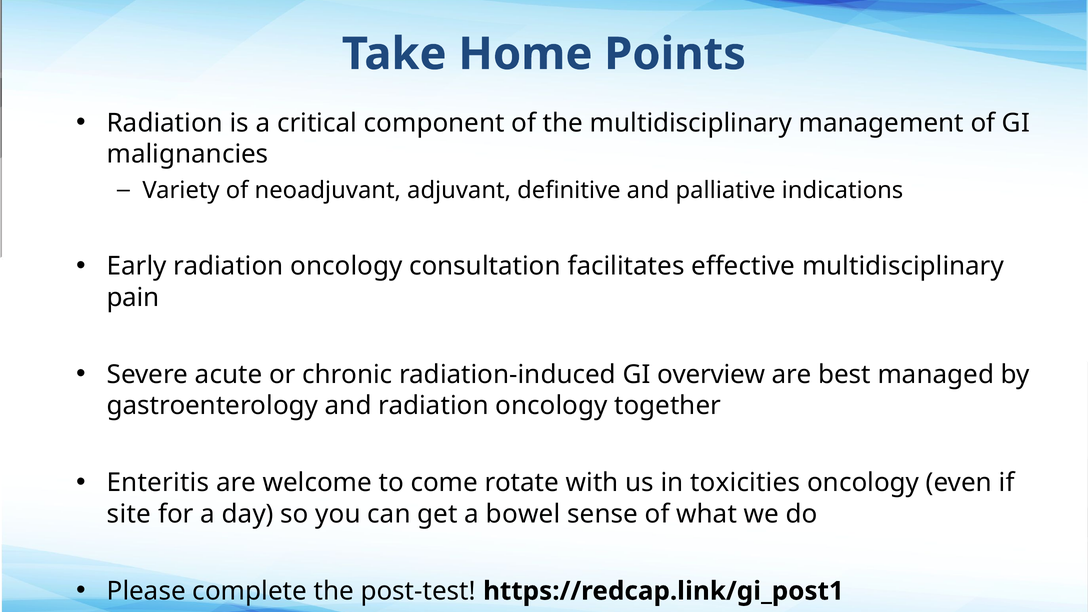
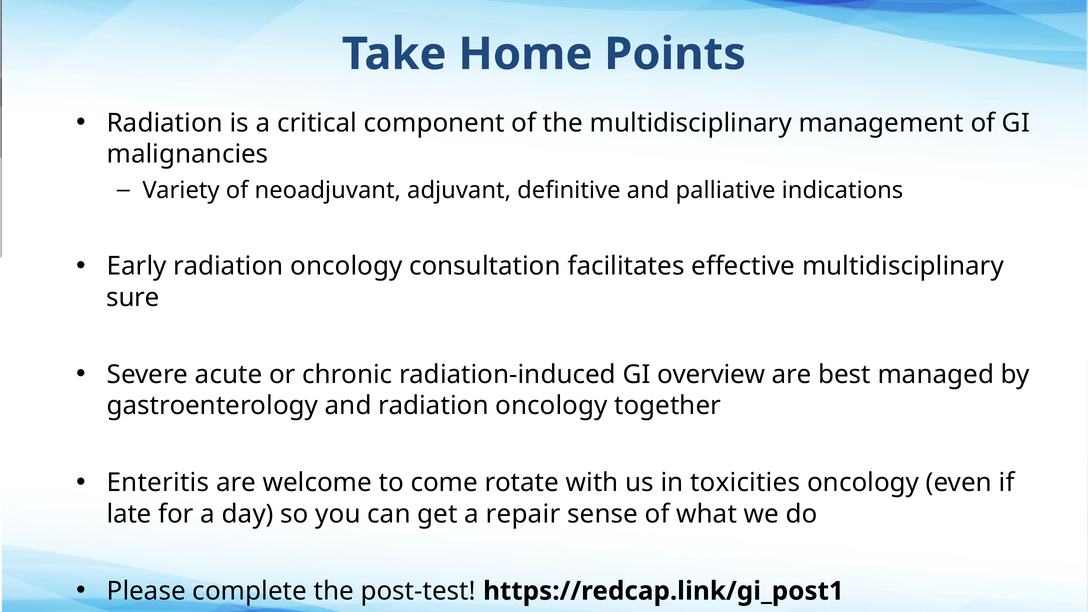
pain: pain -> sure
site: site -> late
bowel: bowel -> repair
